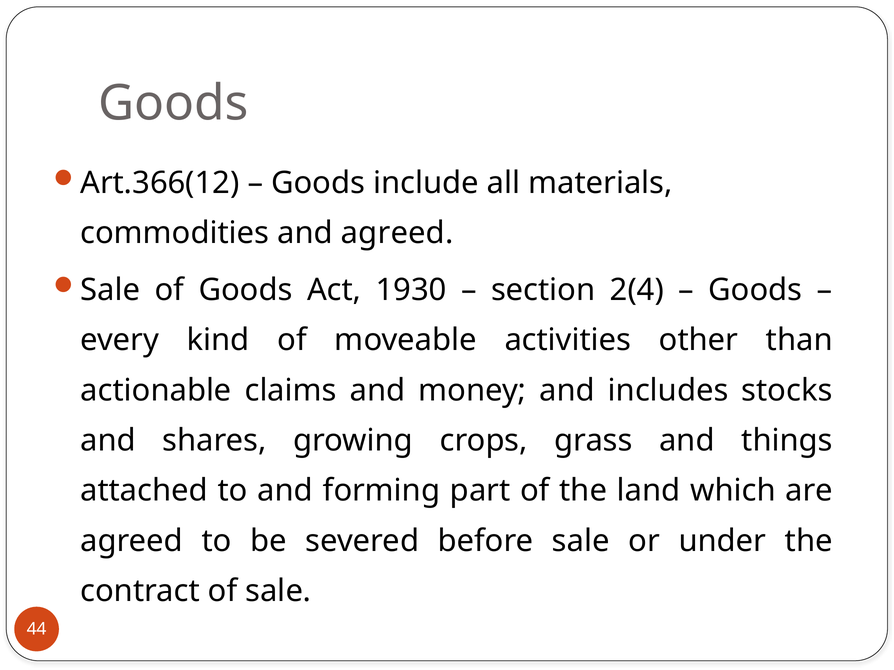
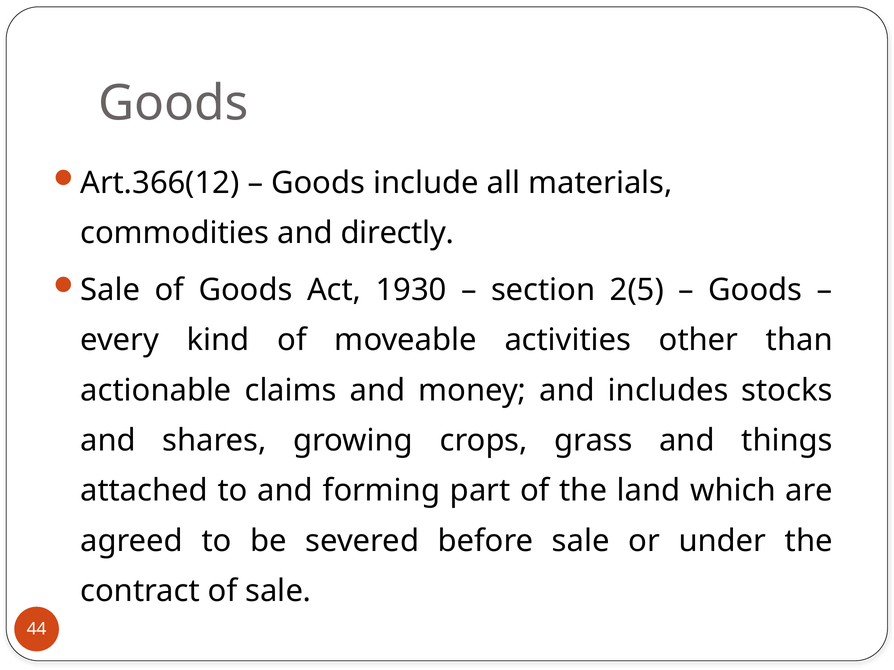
and agreed: agreed -> directly
2(4: 2(4 -> 2(5
